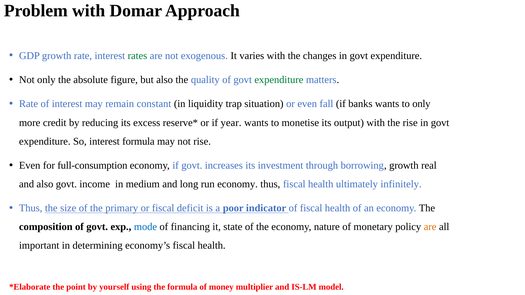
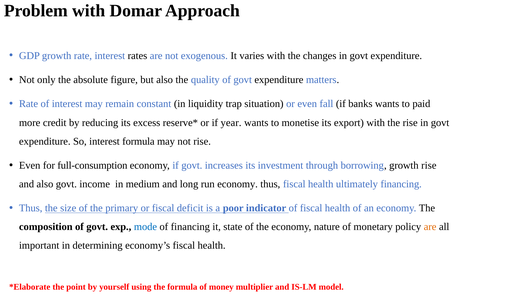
rates colour: green -> black
expenditure at (279, 80) colour: green -> black
to only: only -> paid
output: output -> export
growth real: real -> rise
ultimately infinitely: infinitely -> financing
